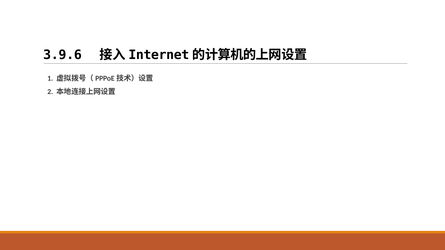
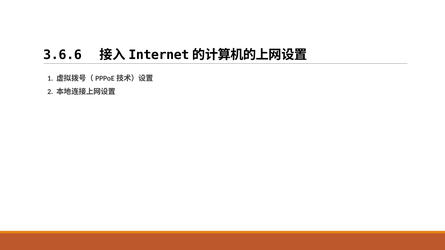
3.9.6: 3.9.6 -> 3.6.6
